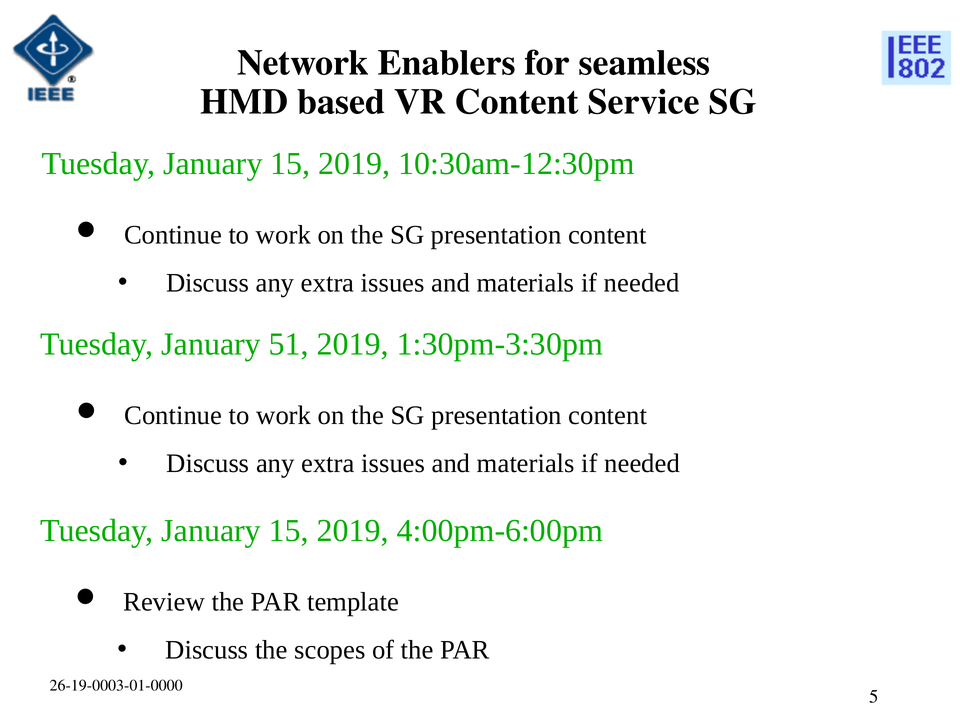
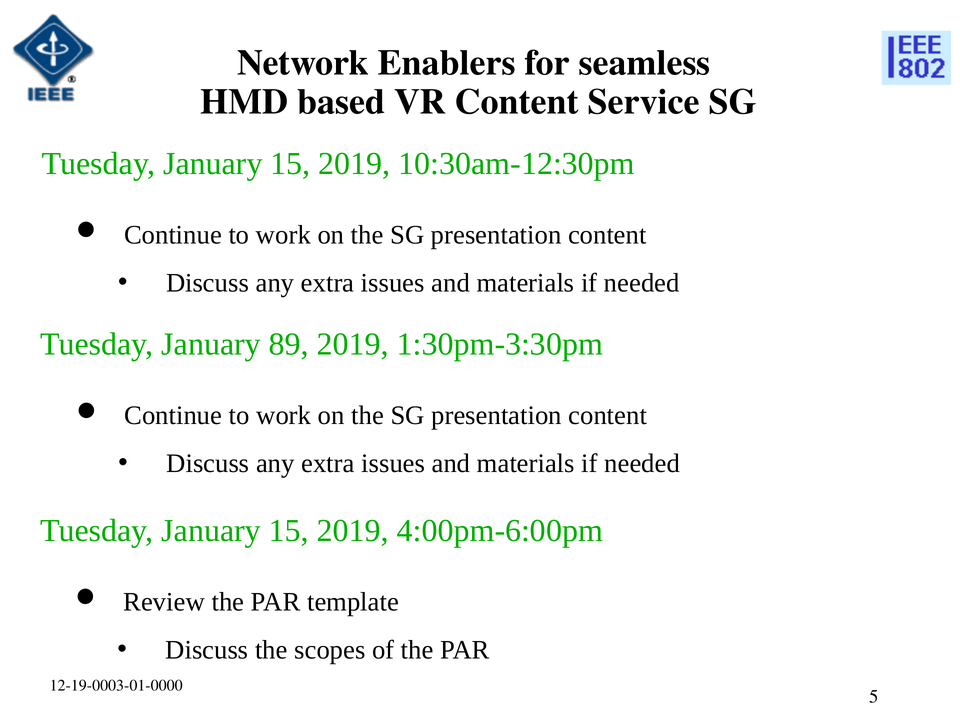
51: 51 -> 89
26-19-0003-01-0000: 26-19-0003-01-0000 -> 12-19-0003-01-0000
